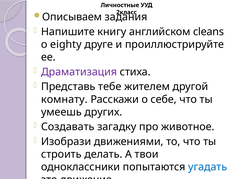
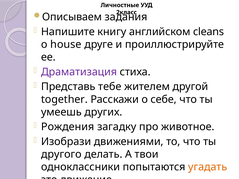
eighty: eighty -> house
комнату: комнату -> together
Создавать: Создавать -> Рождения
строить: строить -> другого
угадать colour: blue -> orange
